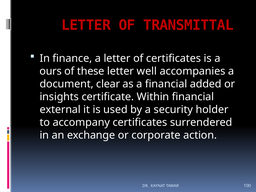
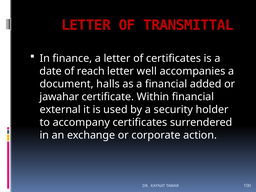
ours: ours -> date
these: these -> reach
clear: clear -> halls
insights: insights -> jawahar
